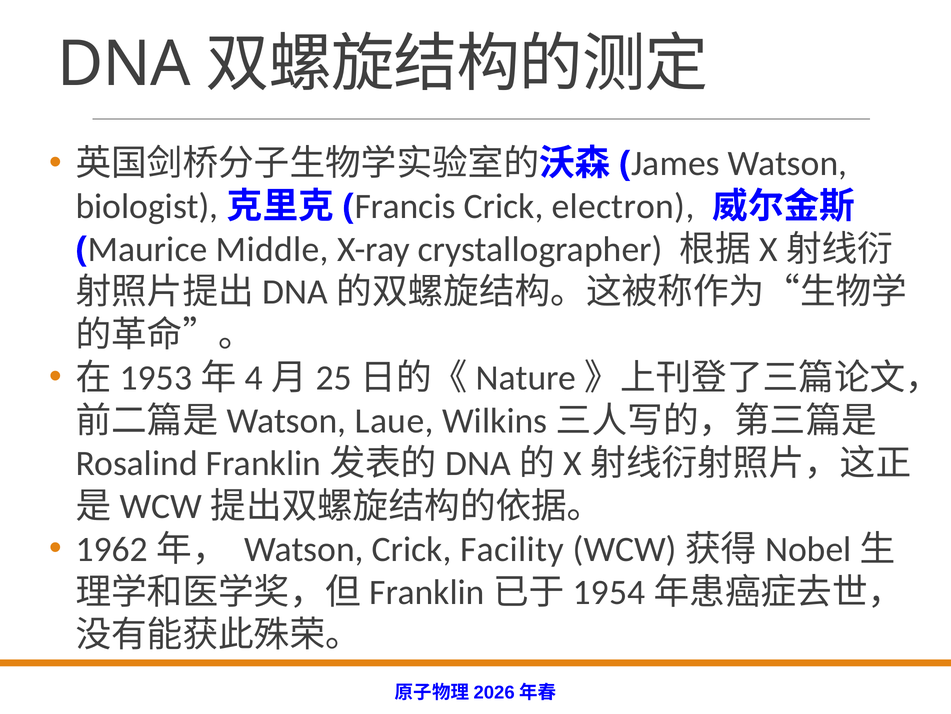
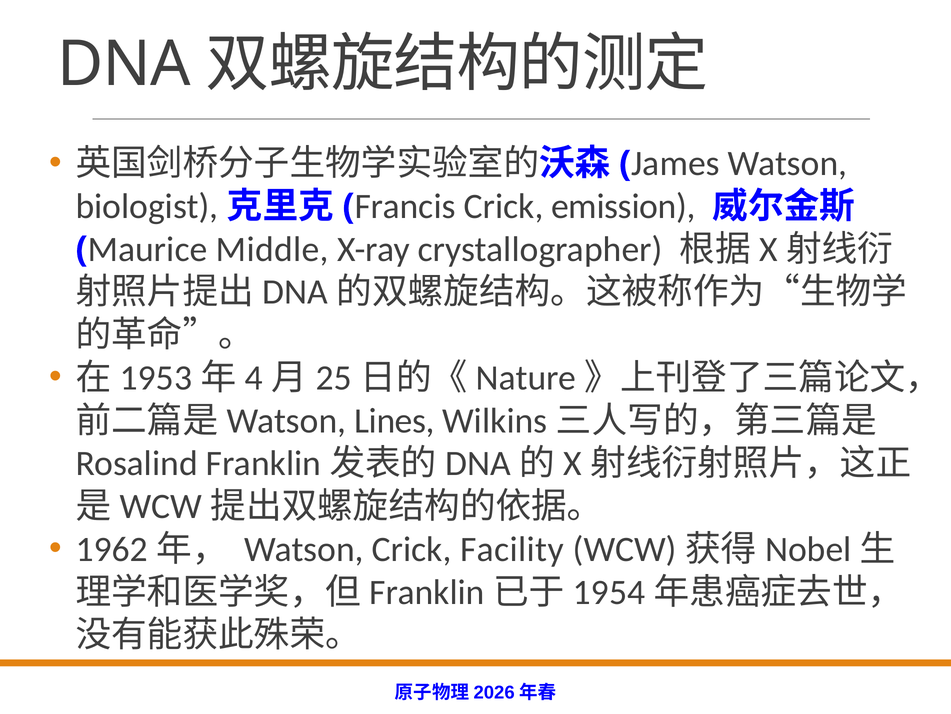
electron: electron -> emission
Laue: Laue -> Lines
